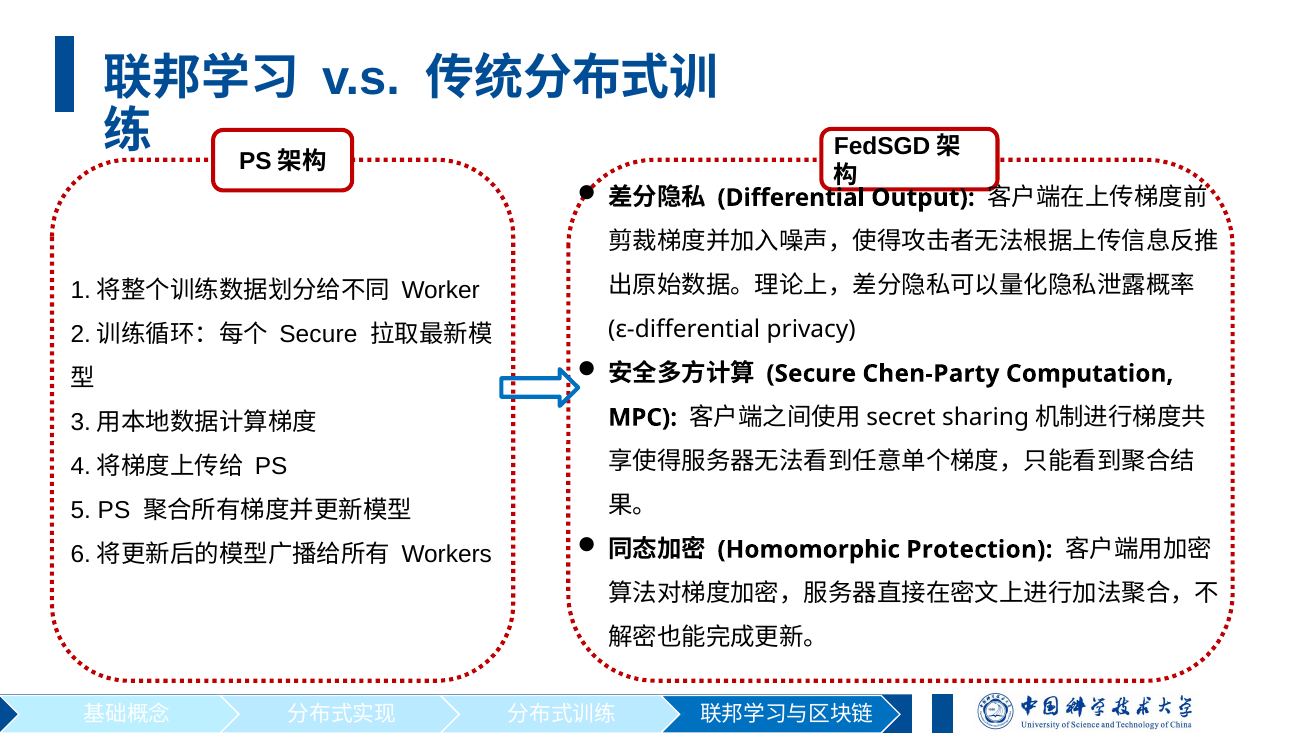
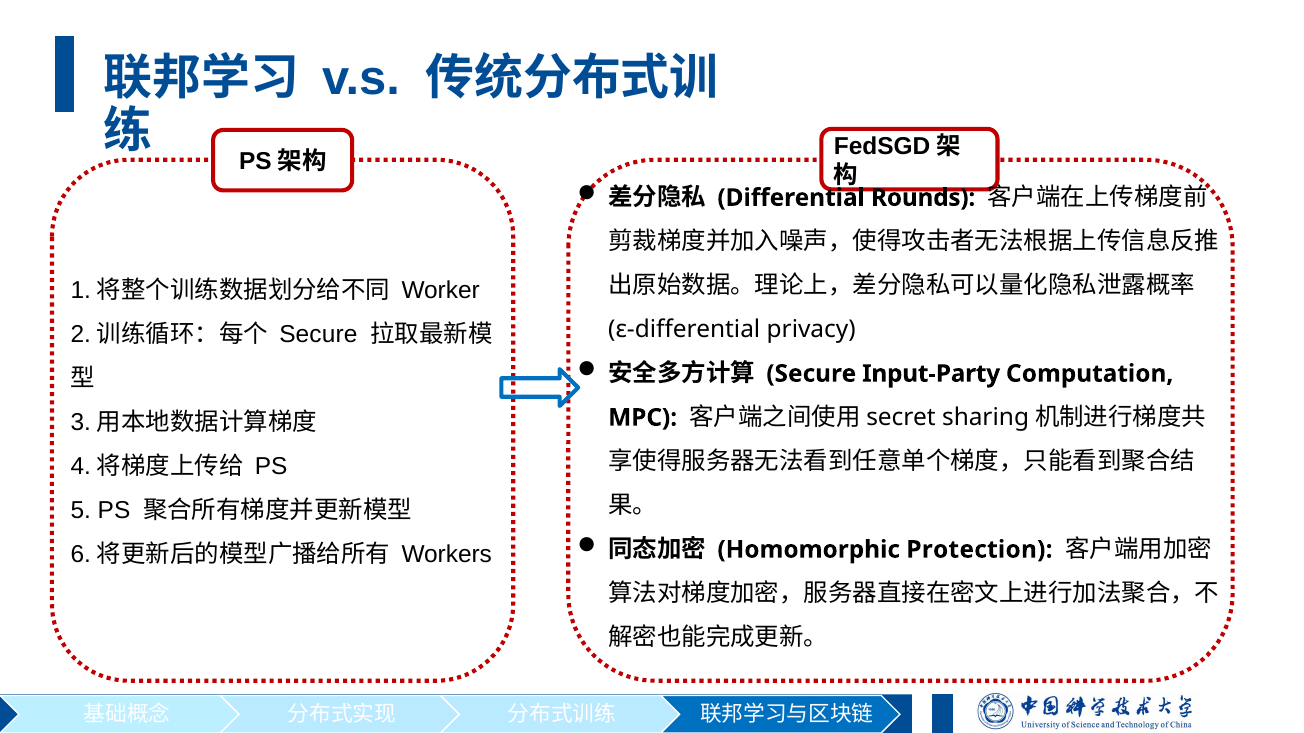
Output: Output -> Rounds
Chen-Party: Chen-Party -> Input-Party
